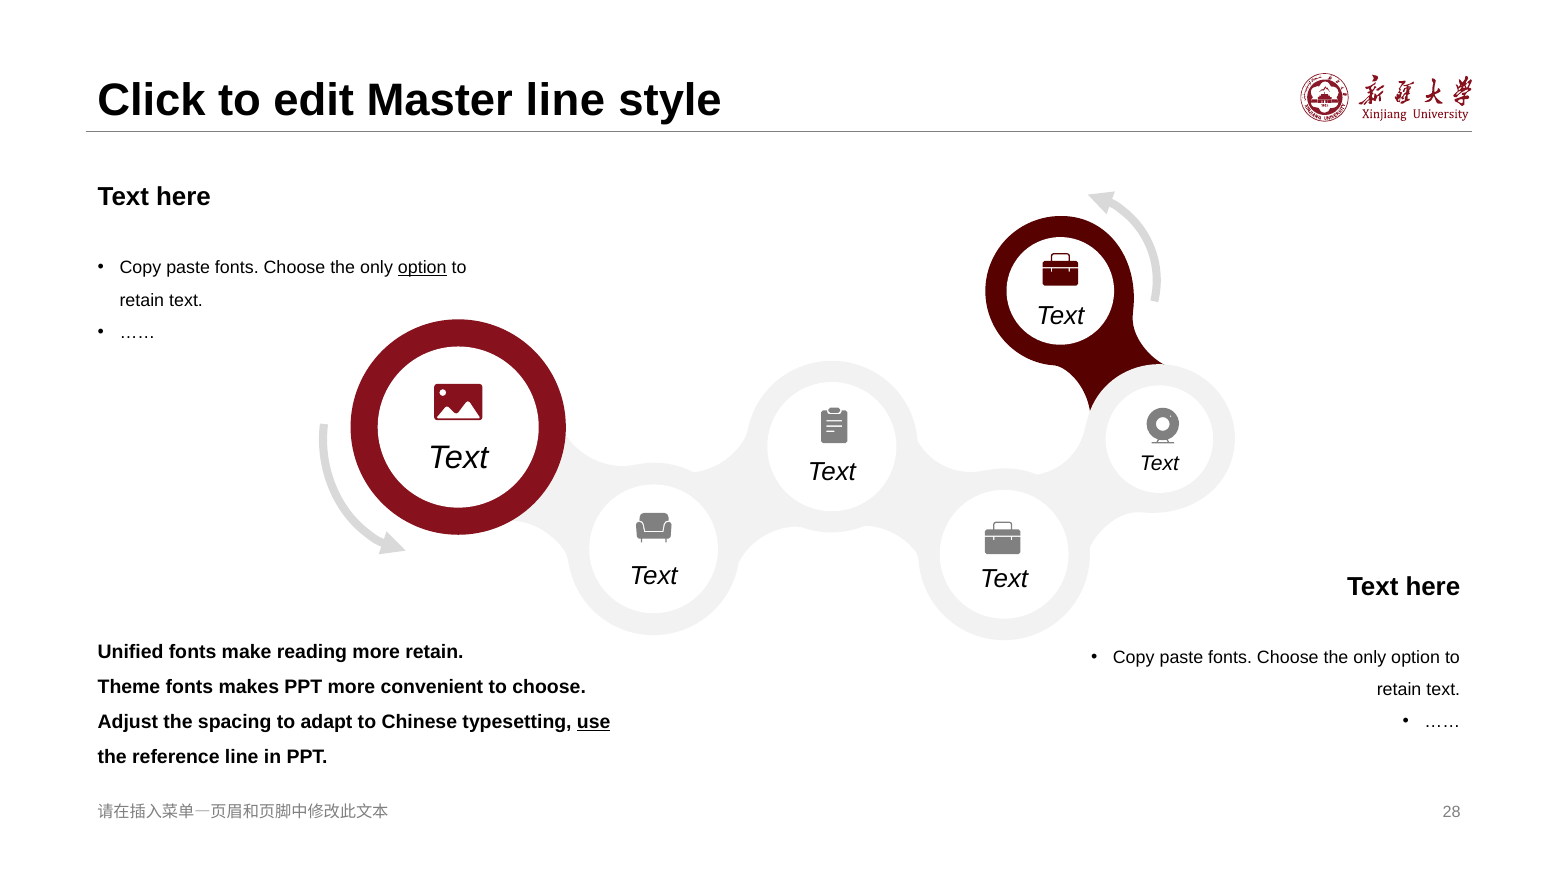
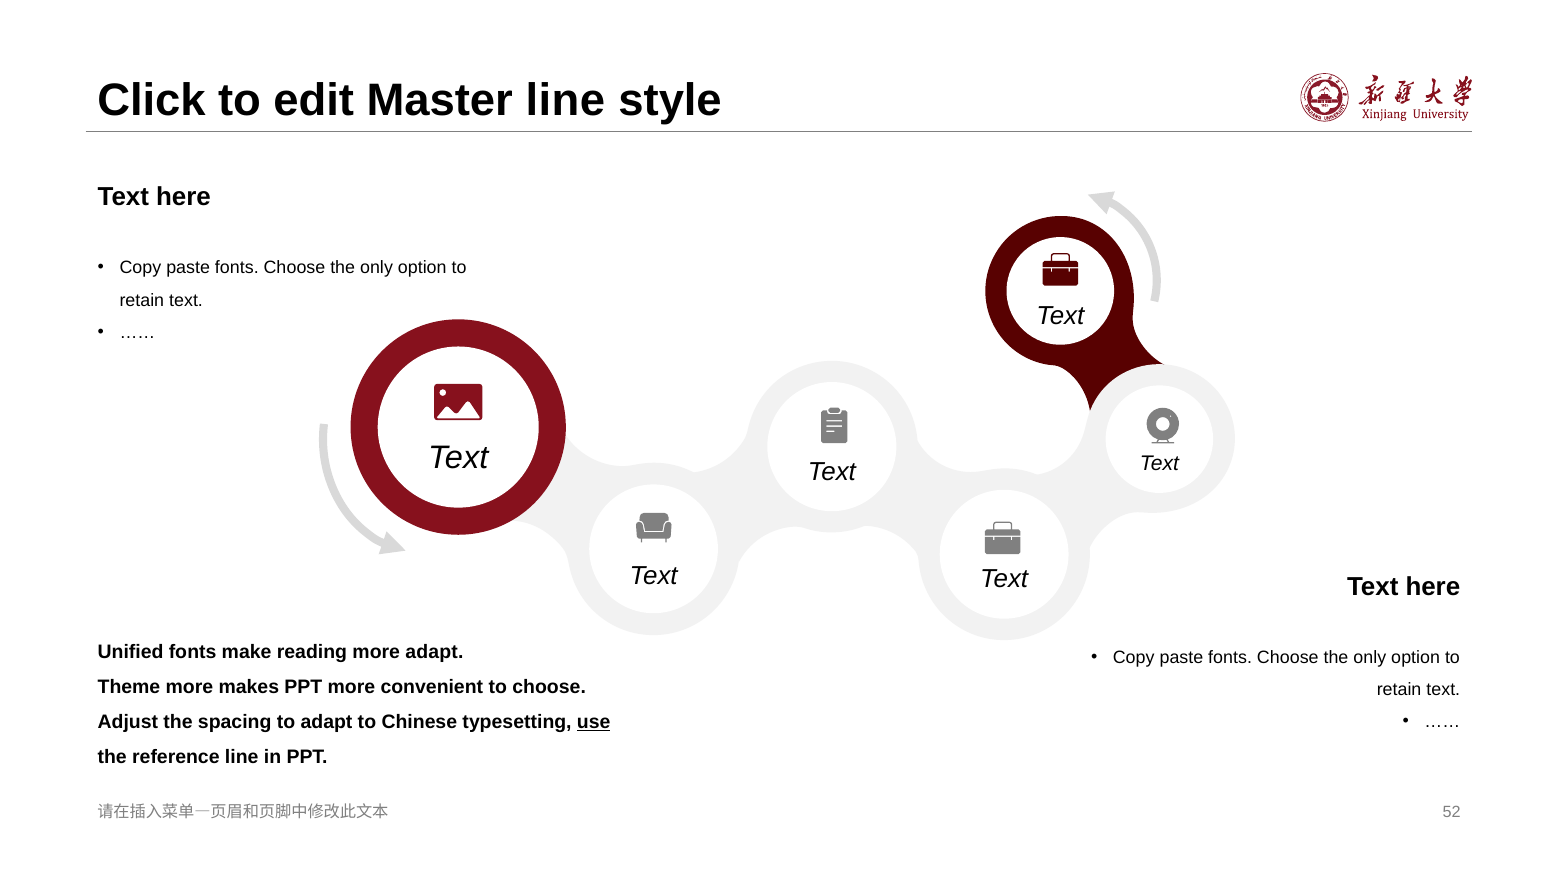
option at (422, 268) underline: present -> none
more retain: retain -> adapt
Theme fonts: fonts -> more
28: 28 -> 52
